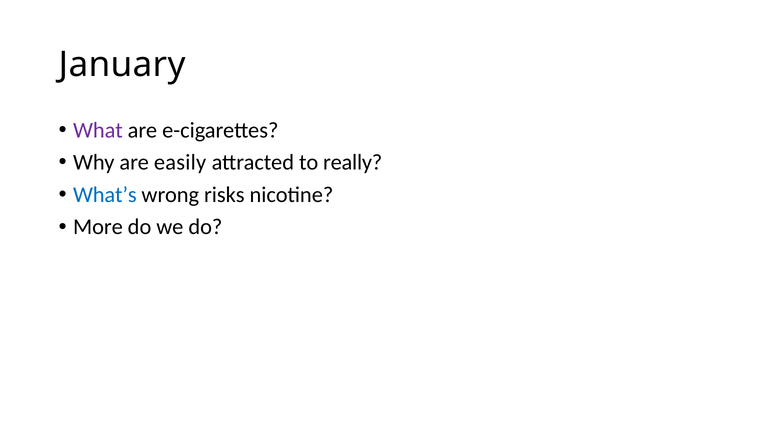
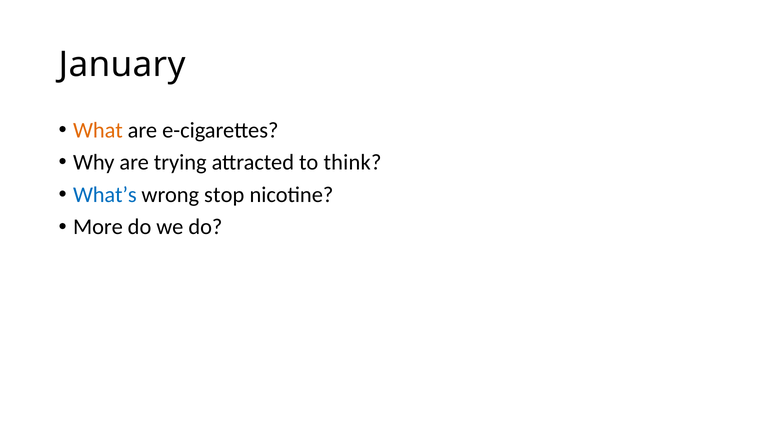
What colour: purple -> orange
easily: easily -> trying
really: really -> think
risks: risks -> stop
